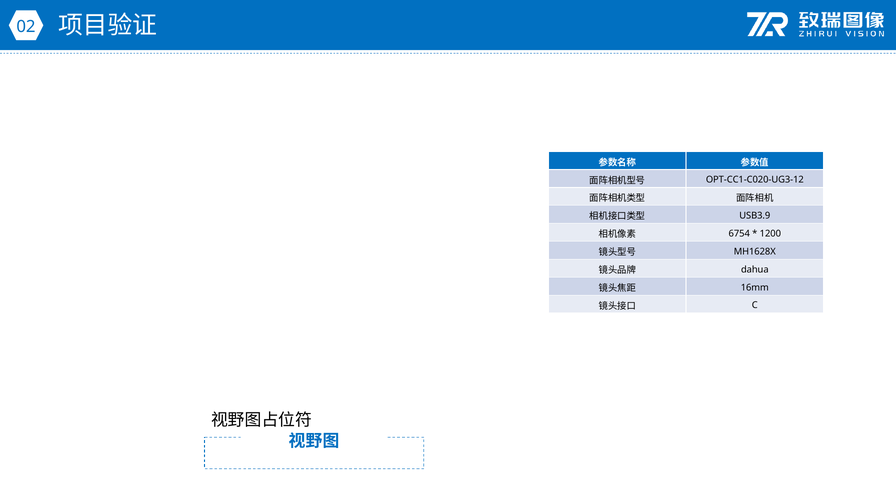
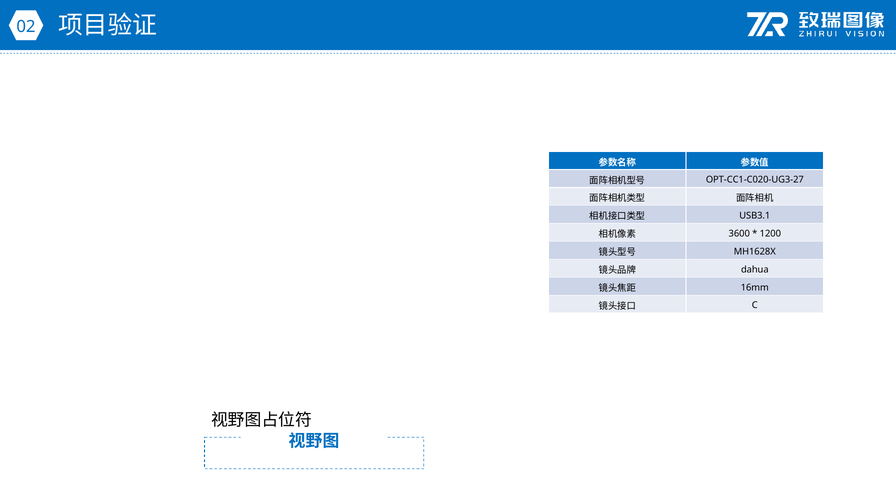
OPT-CC1-C020-UG3-12: OPT-CC1-C020-UG3-12 -> OPT-CC1-C020-UG3-27
USB3.9: USB3.9 -> USB3.1
6754: 6754 -> 3600
